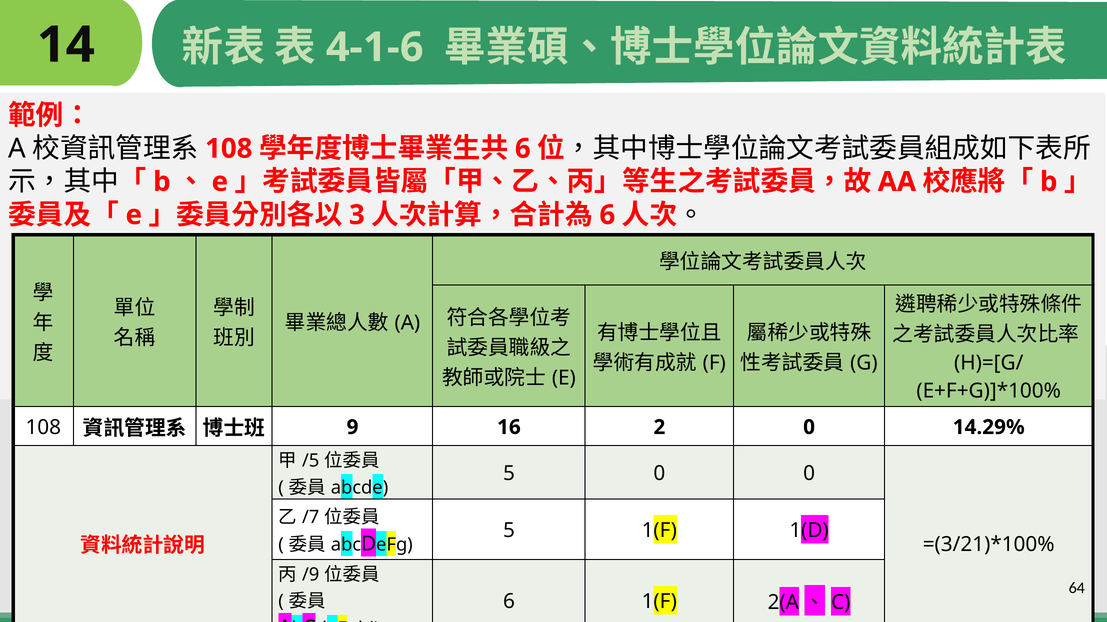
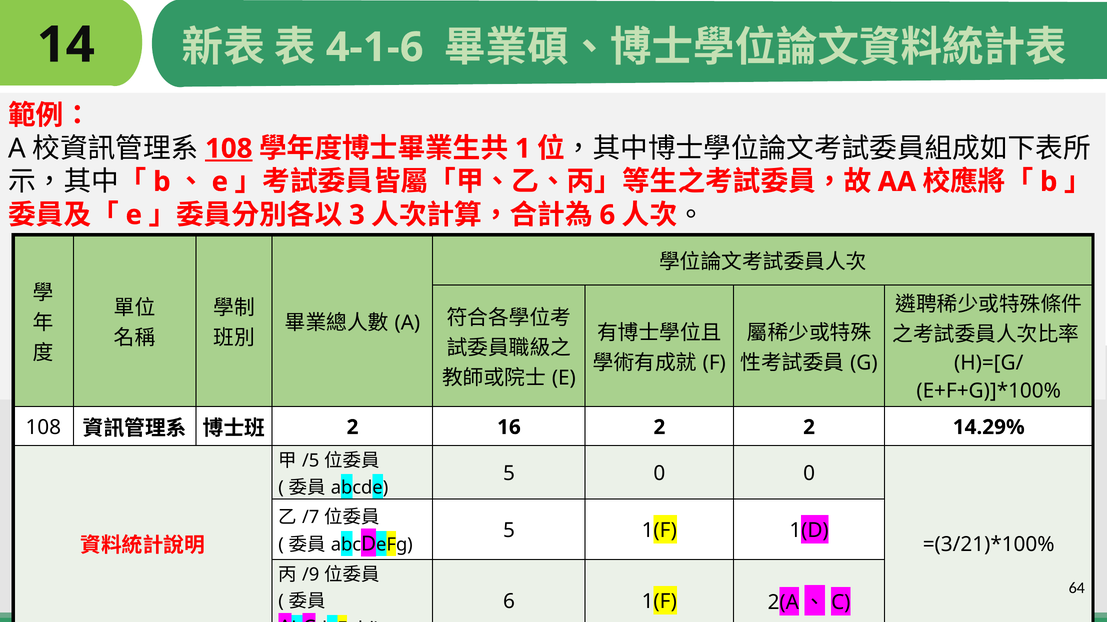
108 at (229, 149) underline: none -> present
6 at (523, 149): 6 -> 1
9 at (353, 428): 9 -> 2
2 0: 0 -> 2
